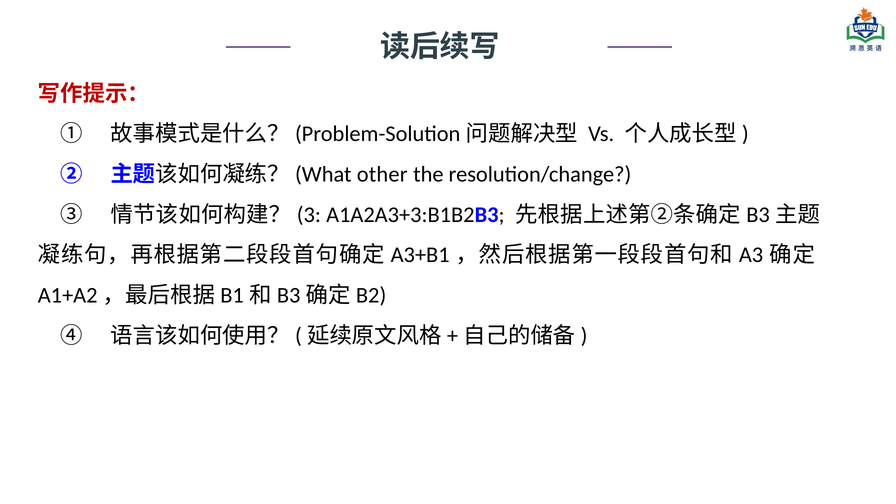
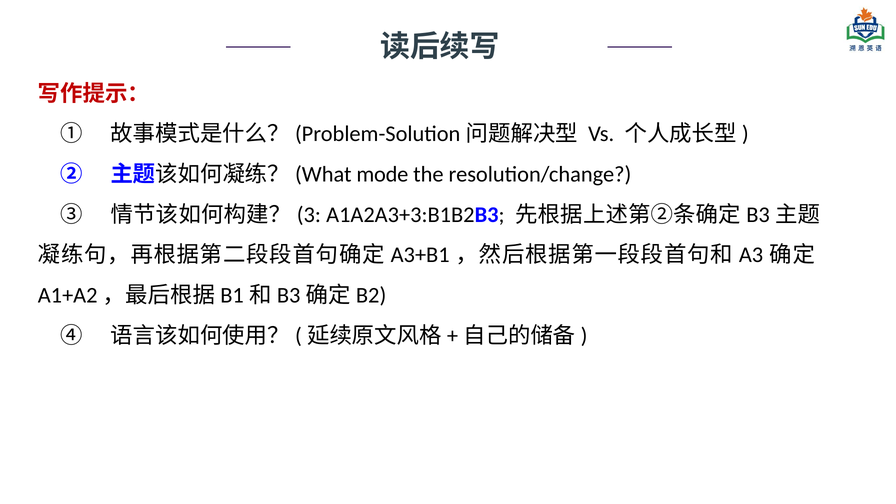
other: other -> mode
